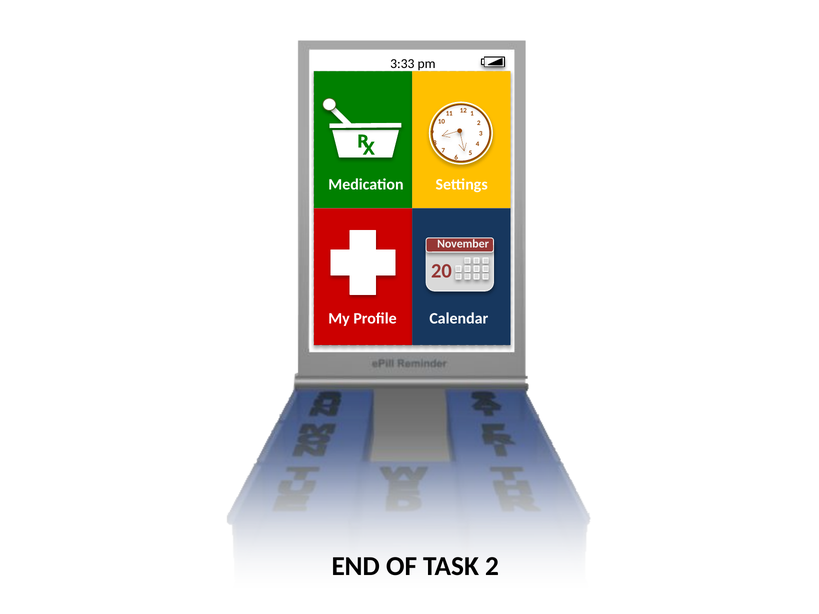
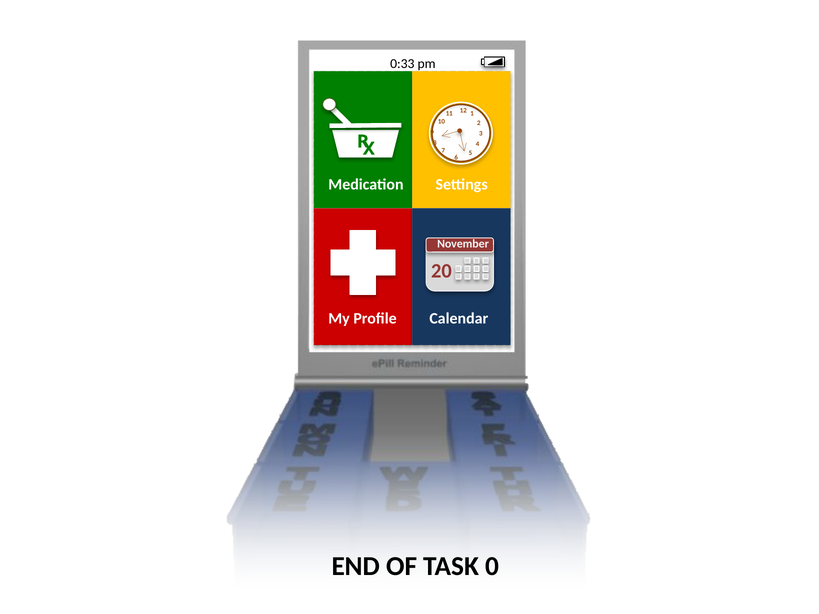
3:33: 3:33 -> 0:33
TASK 2: 2 -> 0
